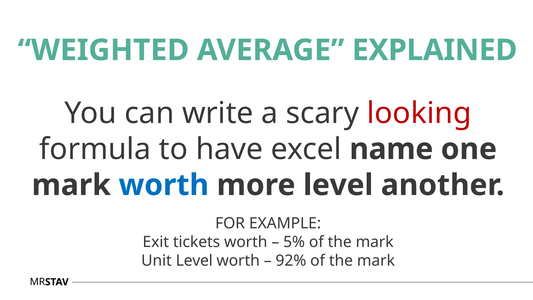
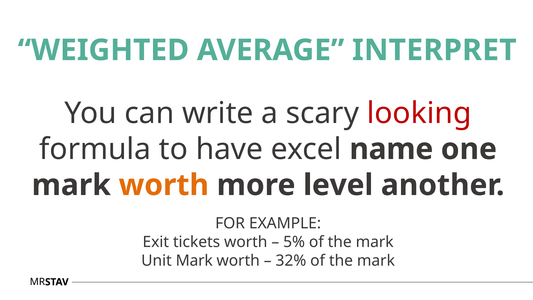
EXPLAINED: EXPLAINED -> INTERPRET
worth at (164, 185) colour: blue -> orange
Unit Level: Level -> Mark
92%: 92% -> 32%
